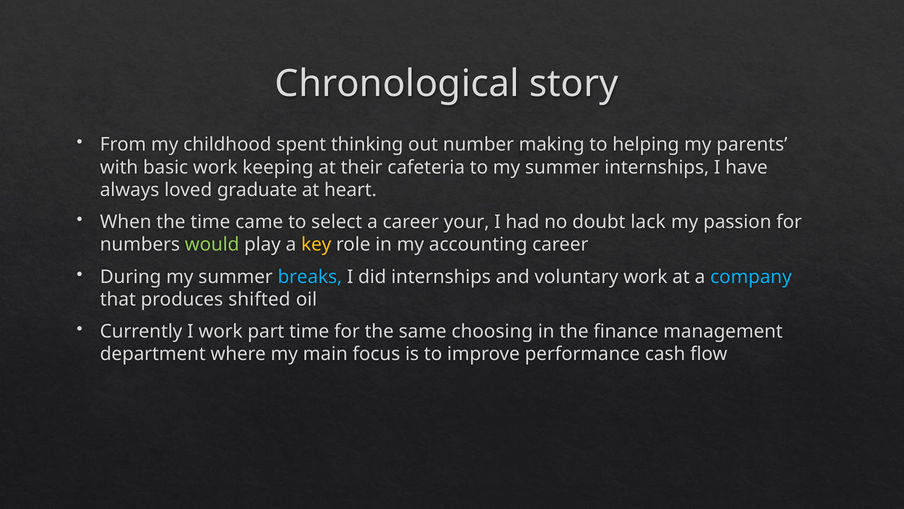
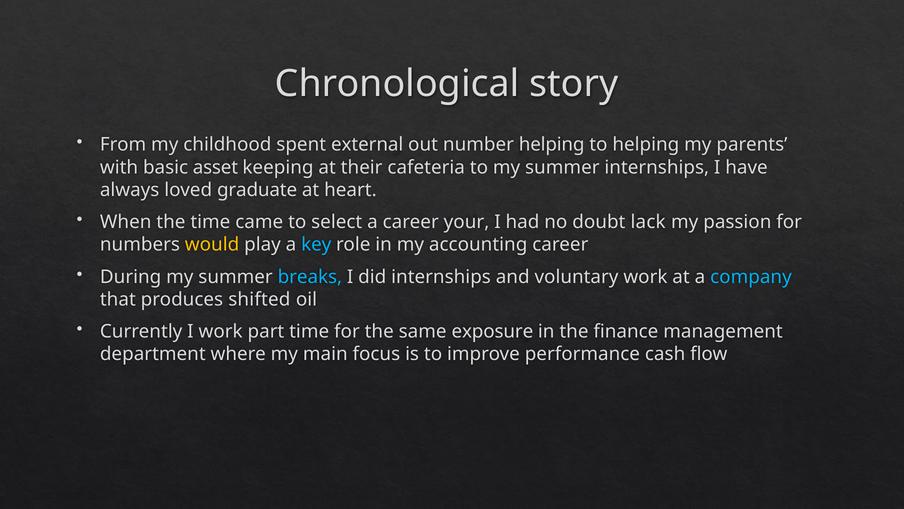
thinking: thinking -> external
number making: making -> helping
basic work: work -> asset
would colour: light green -> yellow
key colour: yellow -> light blue
choosing: choosing -> exposure
